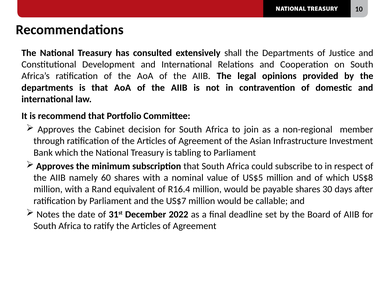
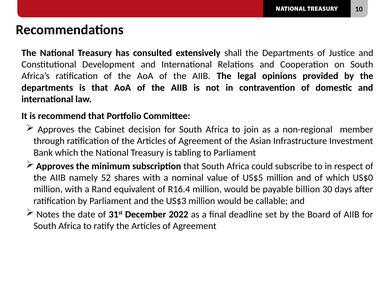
60: 60 -> 52
US$8: US$8 -> US$0
payable shares: shares -> billion
US$7: US$7 -> US$3
